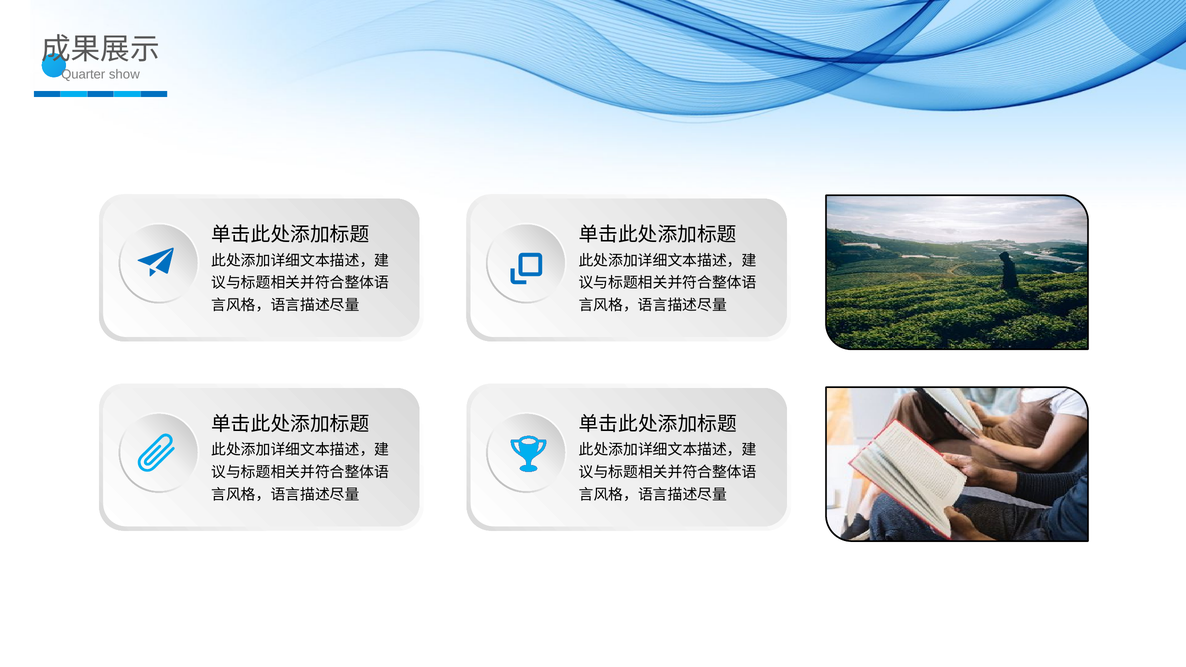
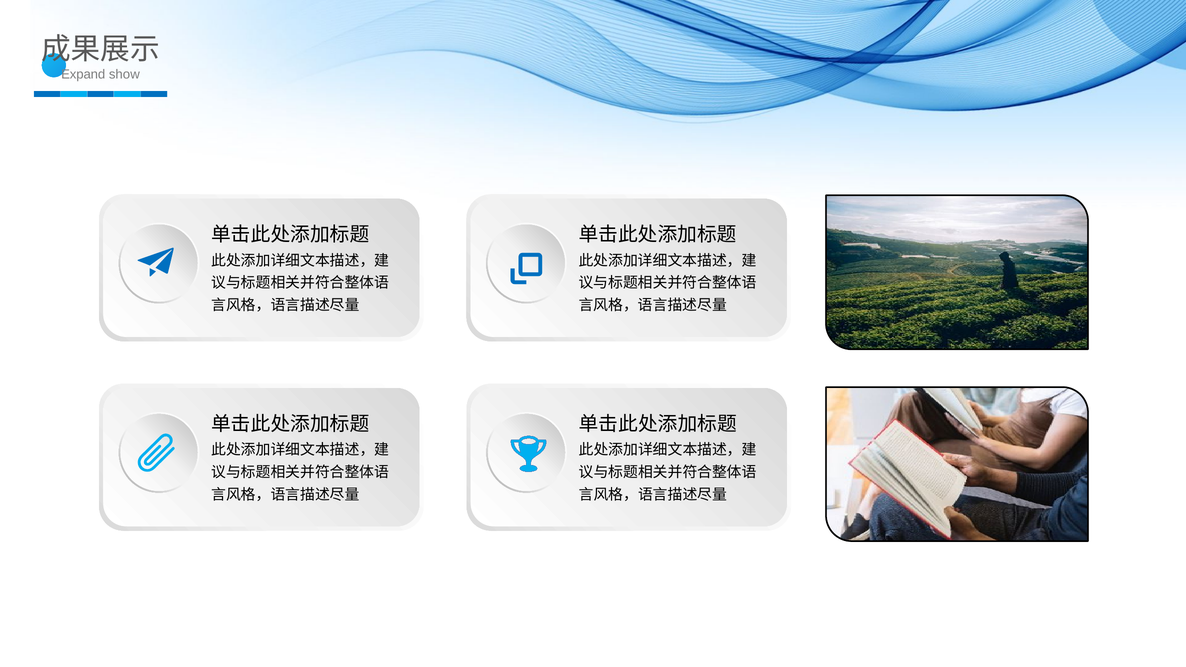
Quarter: Quarter -> Expand
